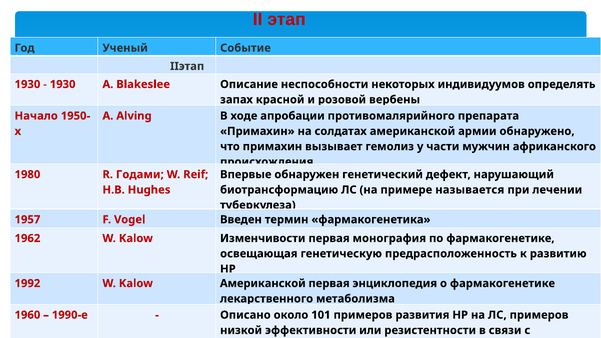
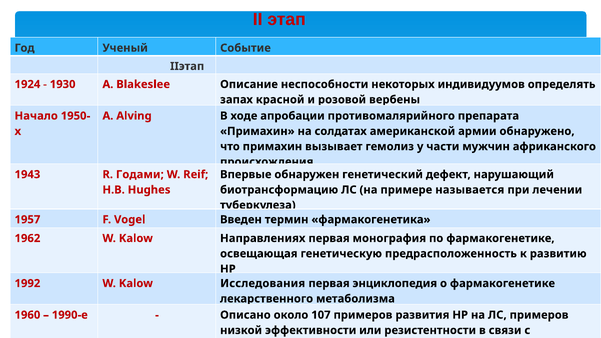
1930 at (27, 84): 1930 -> 1924
1980: 1980 -> 1943
Изменчивости: Изменчивости -> Направлениях
Kalow Американской: Американской -> Исследования
101: 101 -> 107
